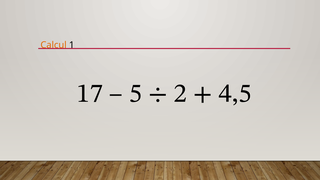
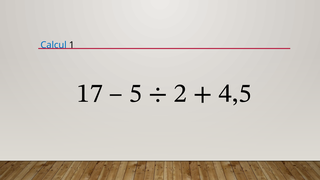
Calcul colour: orange -> blue
